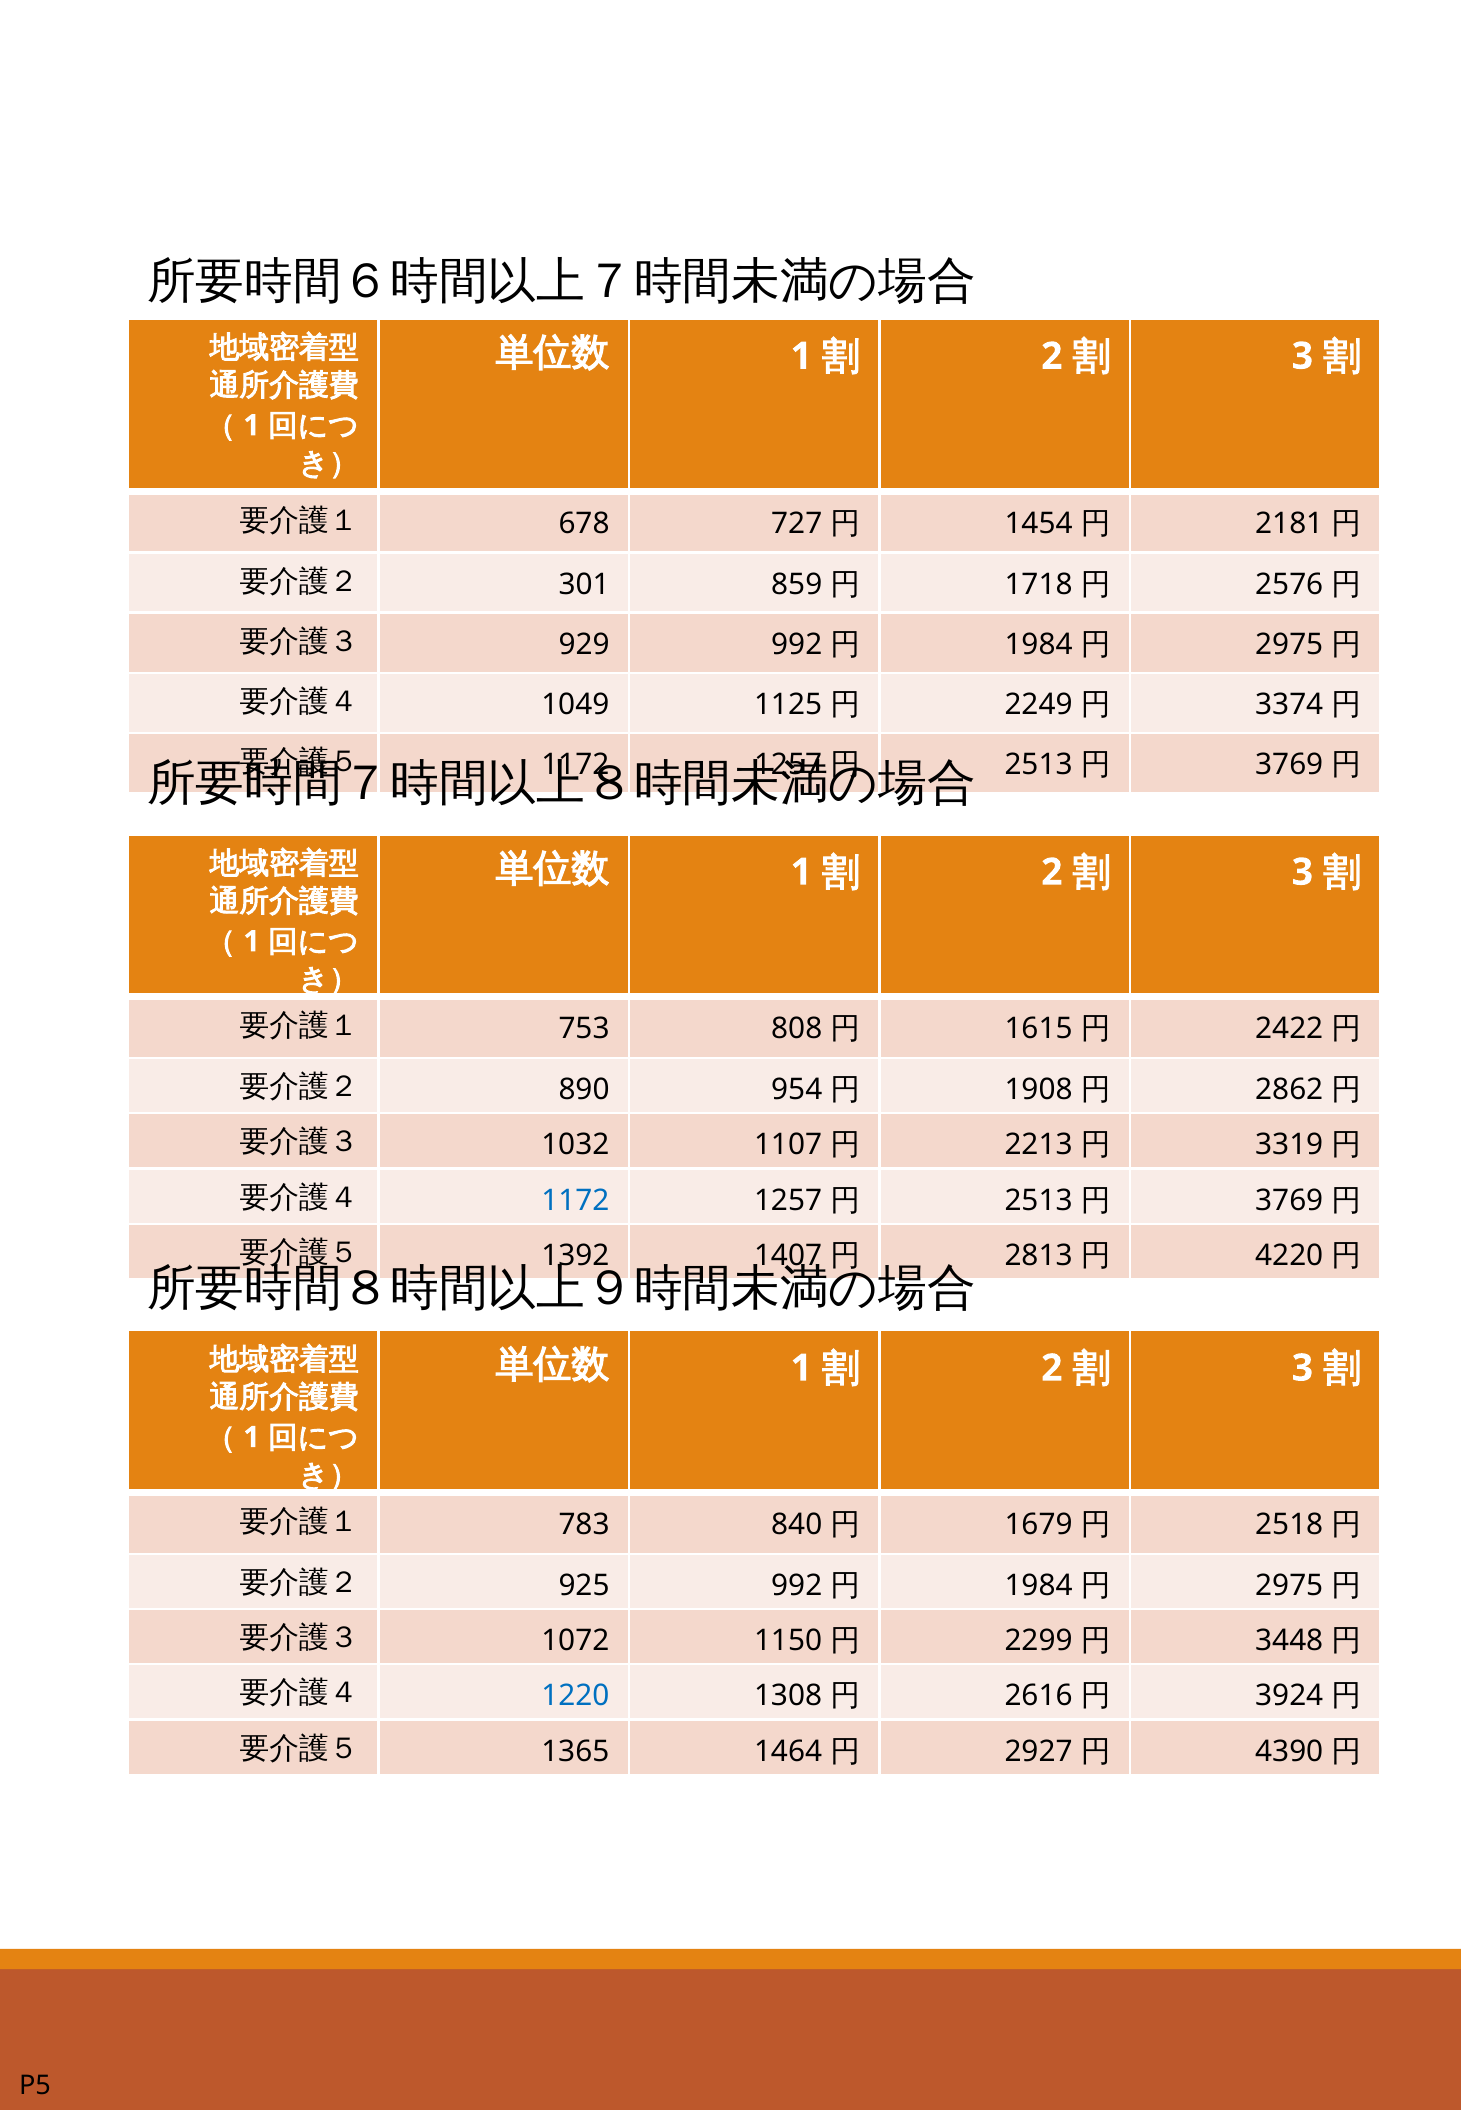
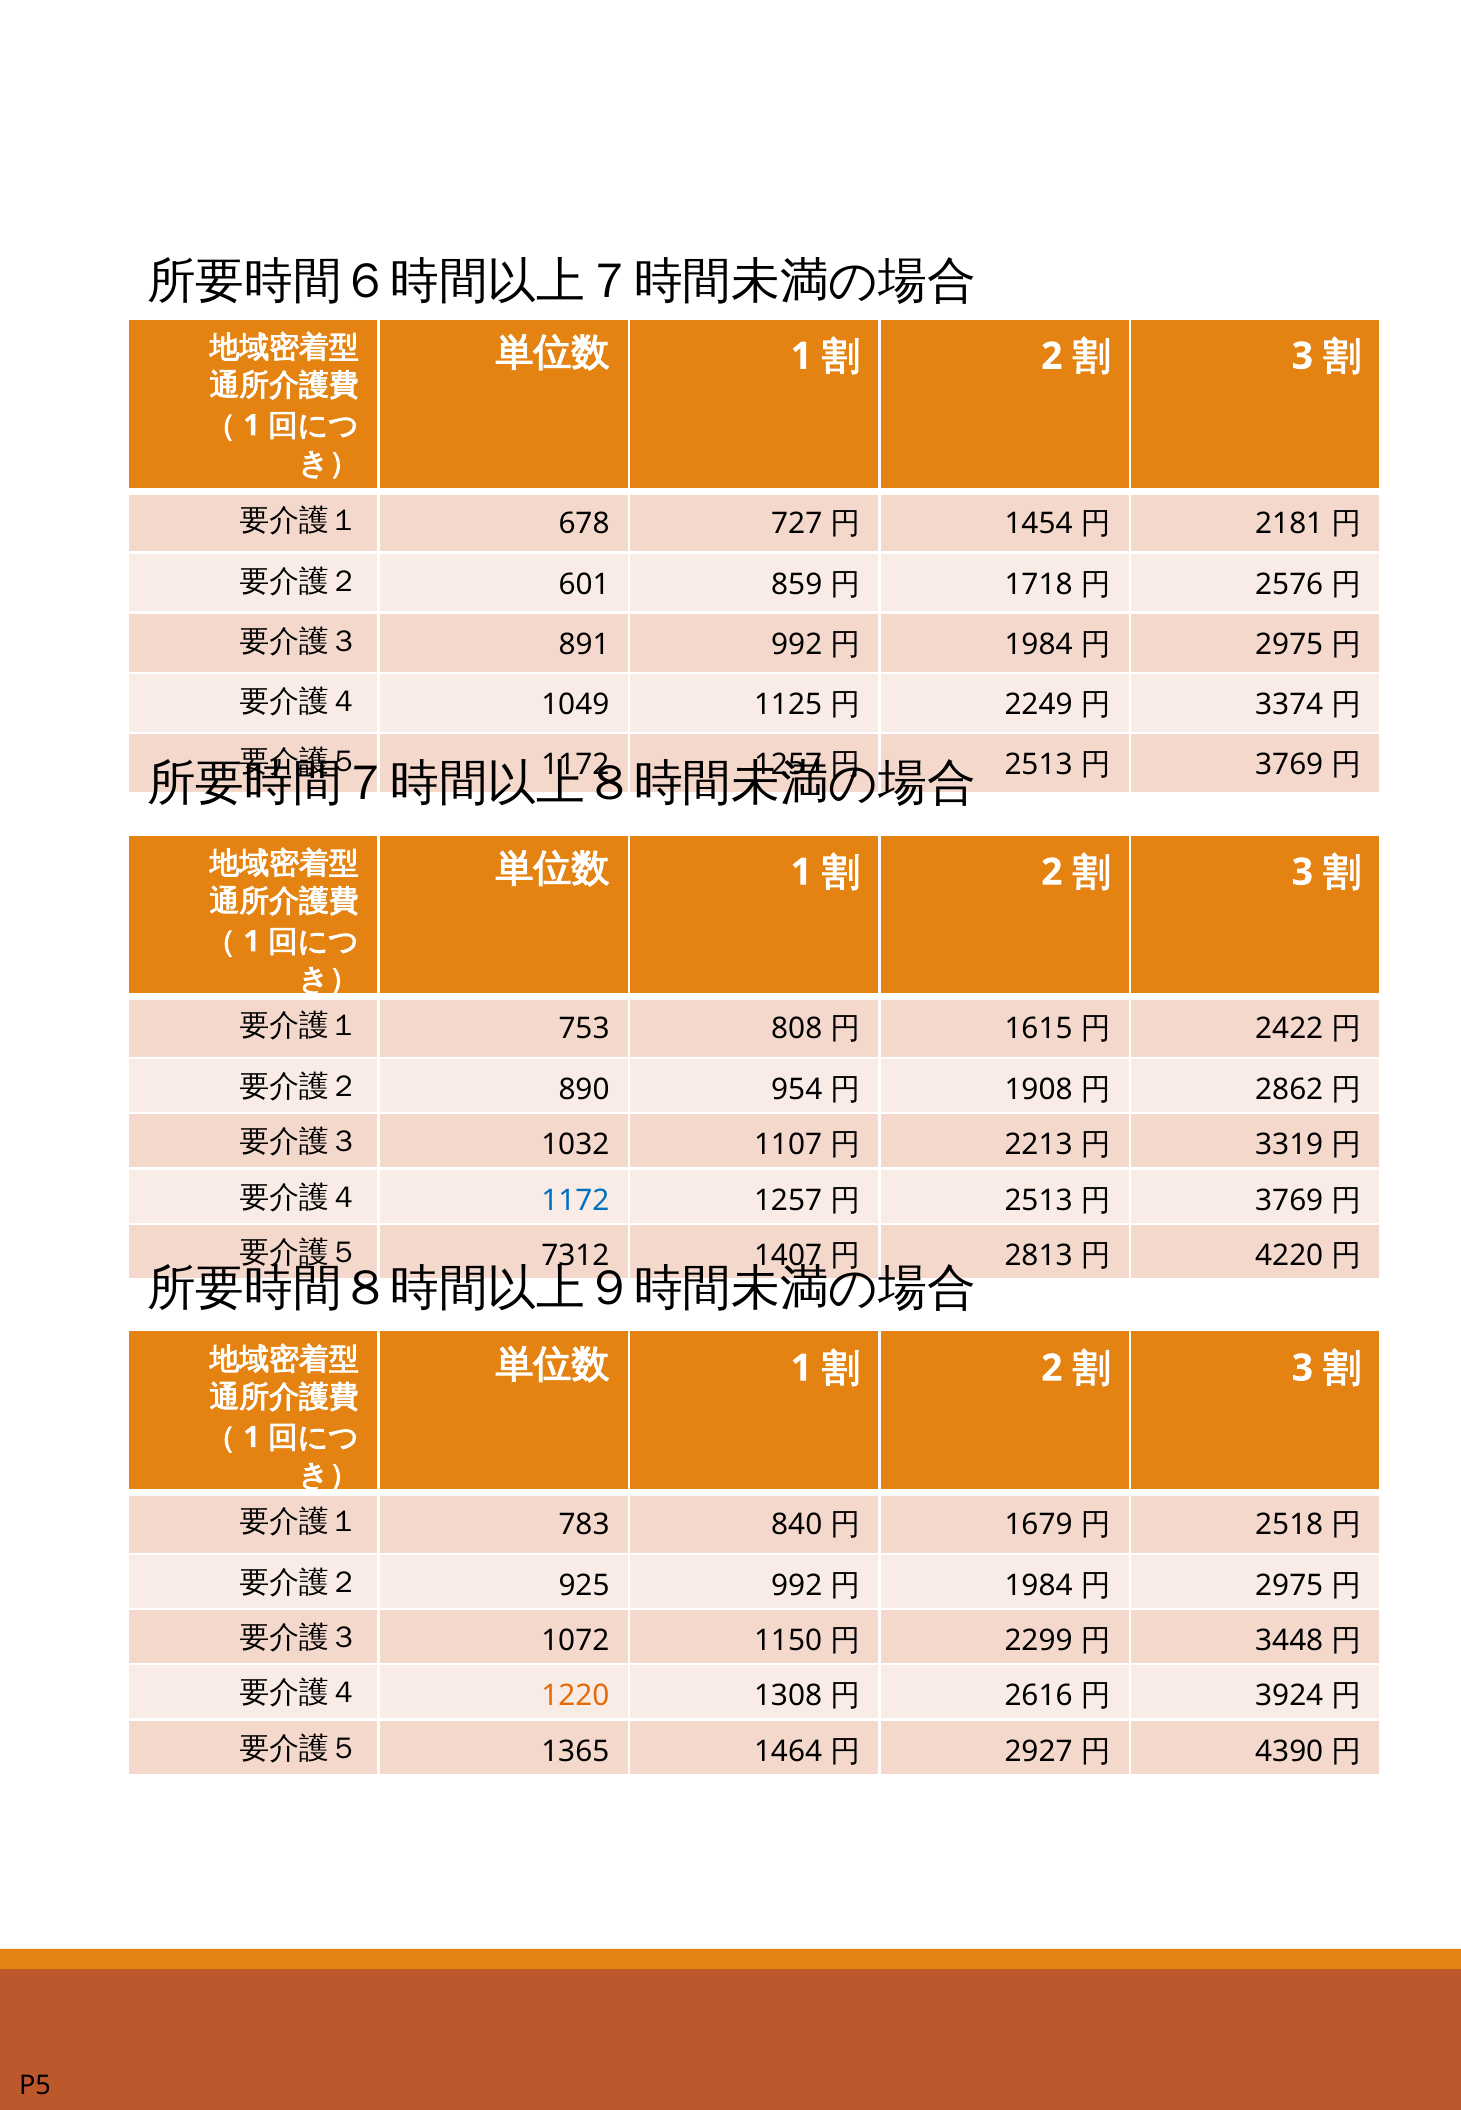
301: 301 -> 601
929: 929 -> 891
1392: 1392 -> 7312
1220 colour: blue -> orange
